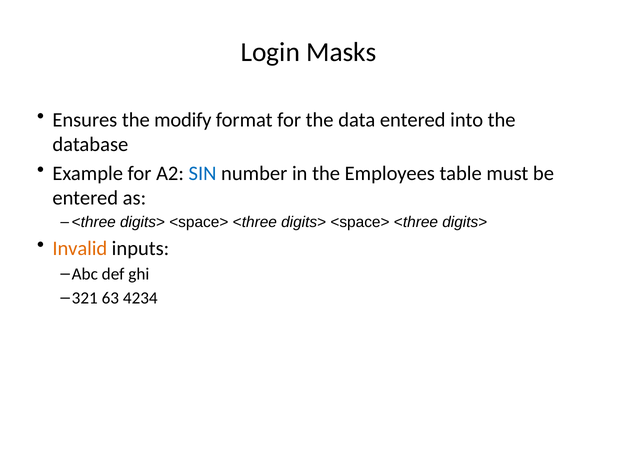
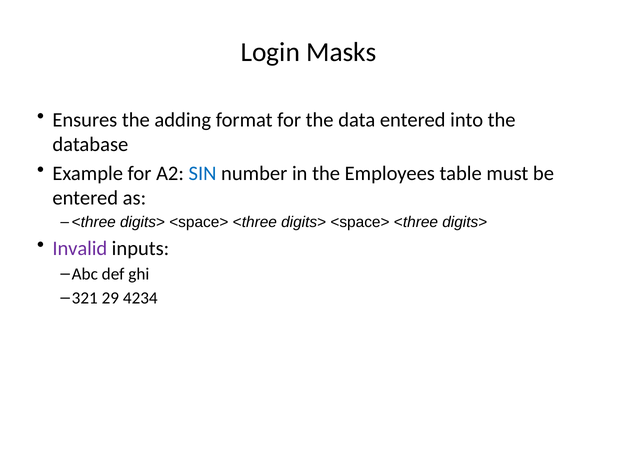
modify: modify -> adding
Invalid colour: orange -> purple
63: 63 -> 29
